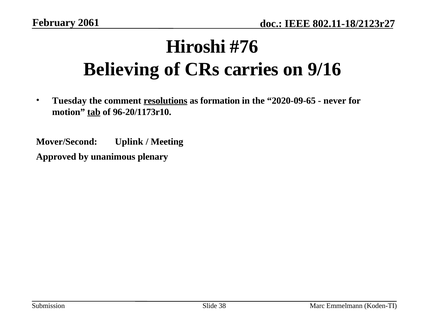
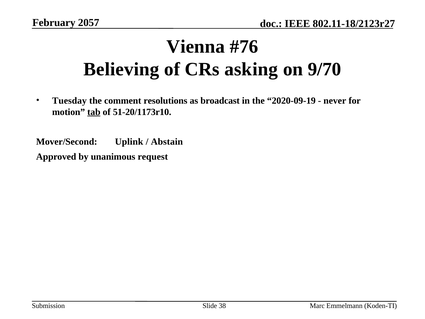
2061: 2061 -> 2057
Hiroshi: Hiroshi -> Vienna
carries: carries -> asking
9/16: 9/16 -> 9/70
resolutions underline: present -> none
formation: formation -> broadcast
2020-09-65: 2020-09-65 -> 2020-09-19
96-20/1173r10: 96-20/1173r10 -> 51-20/1173r10
Meeting: Meeting -> Abstain
plenary: plenary -> request
